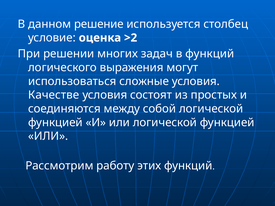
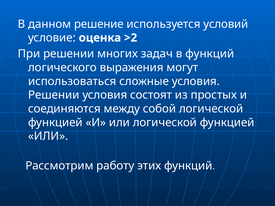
столбец: столбец -> условий
Качестве at (54, 95): Качестве -> Решении
